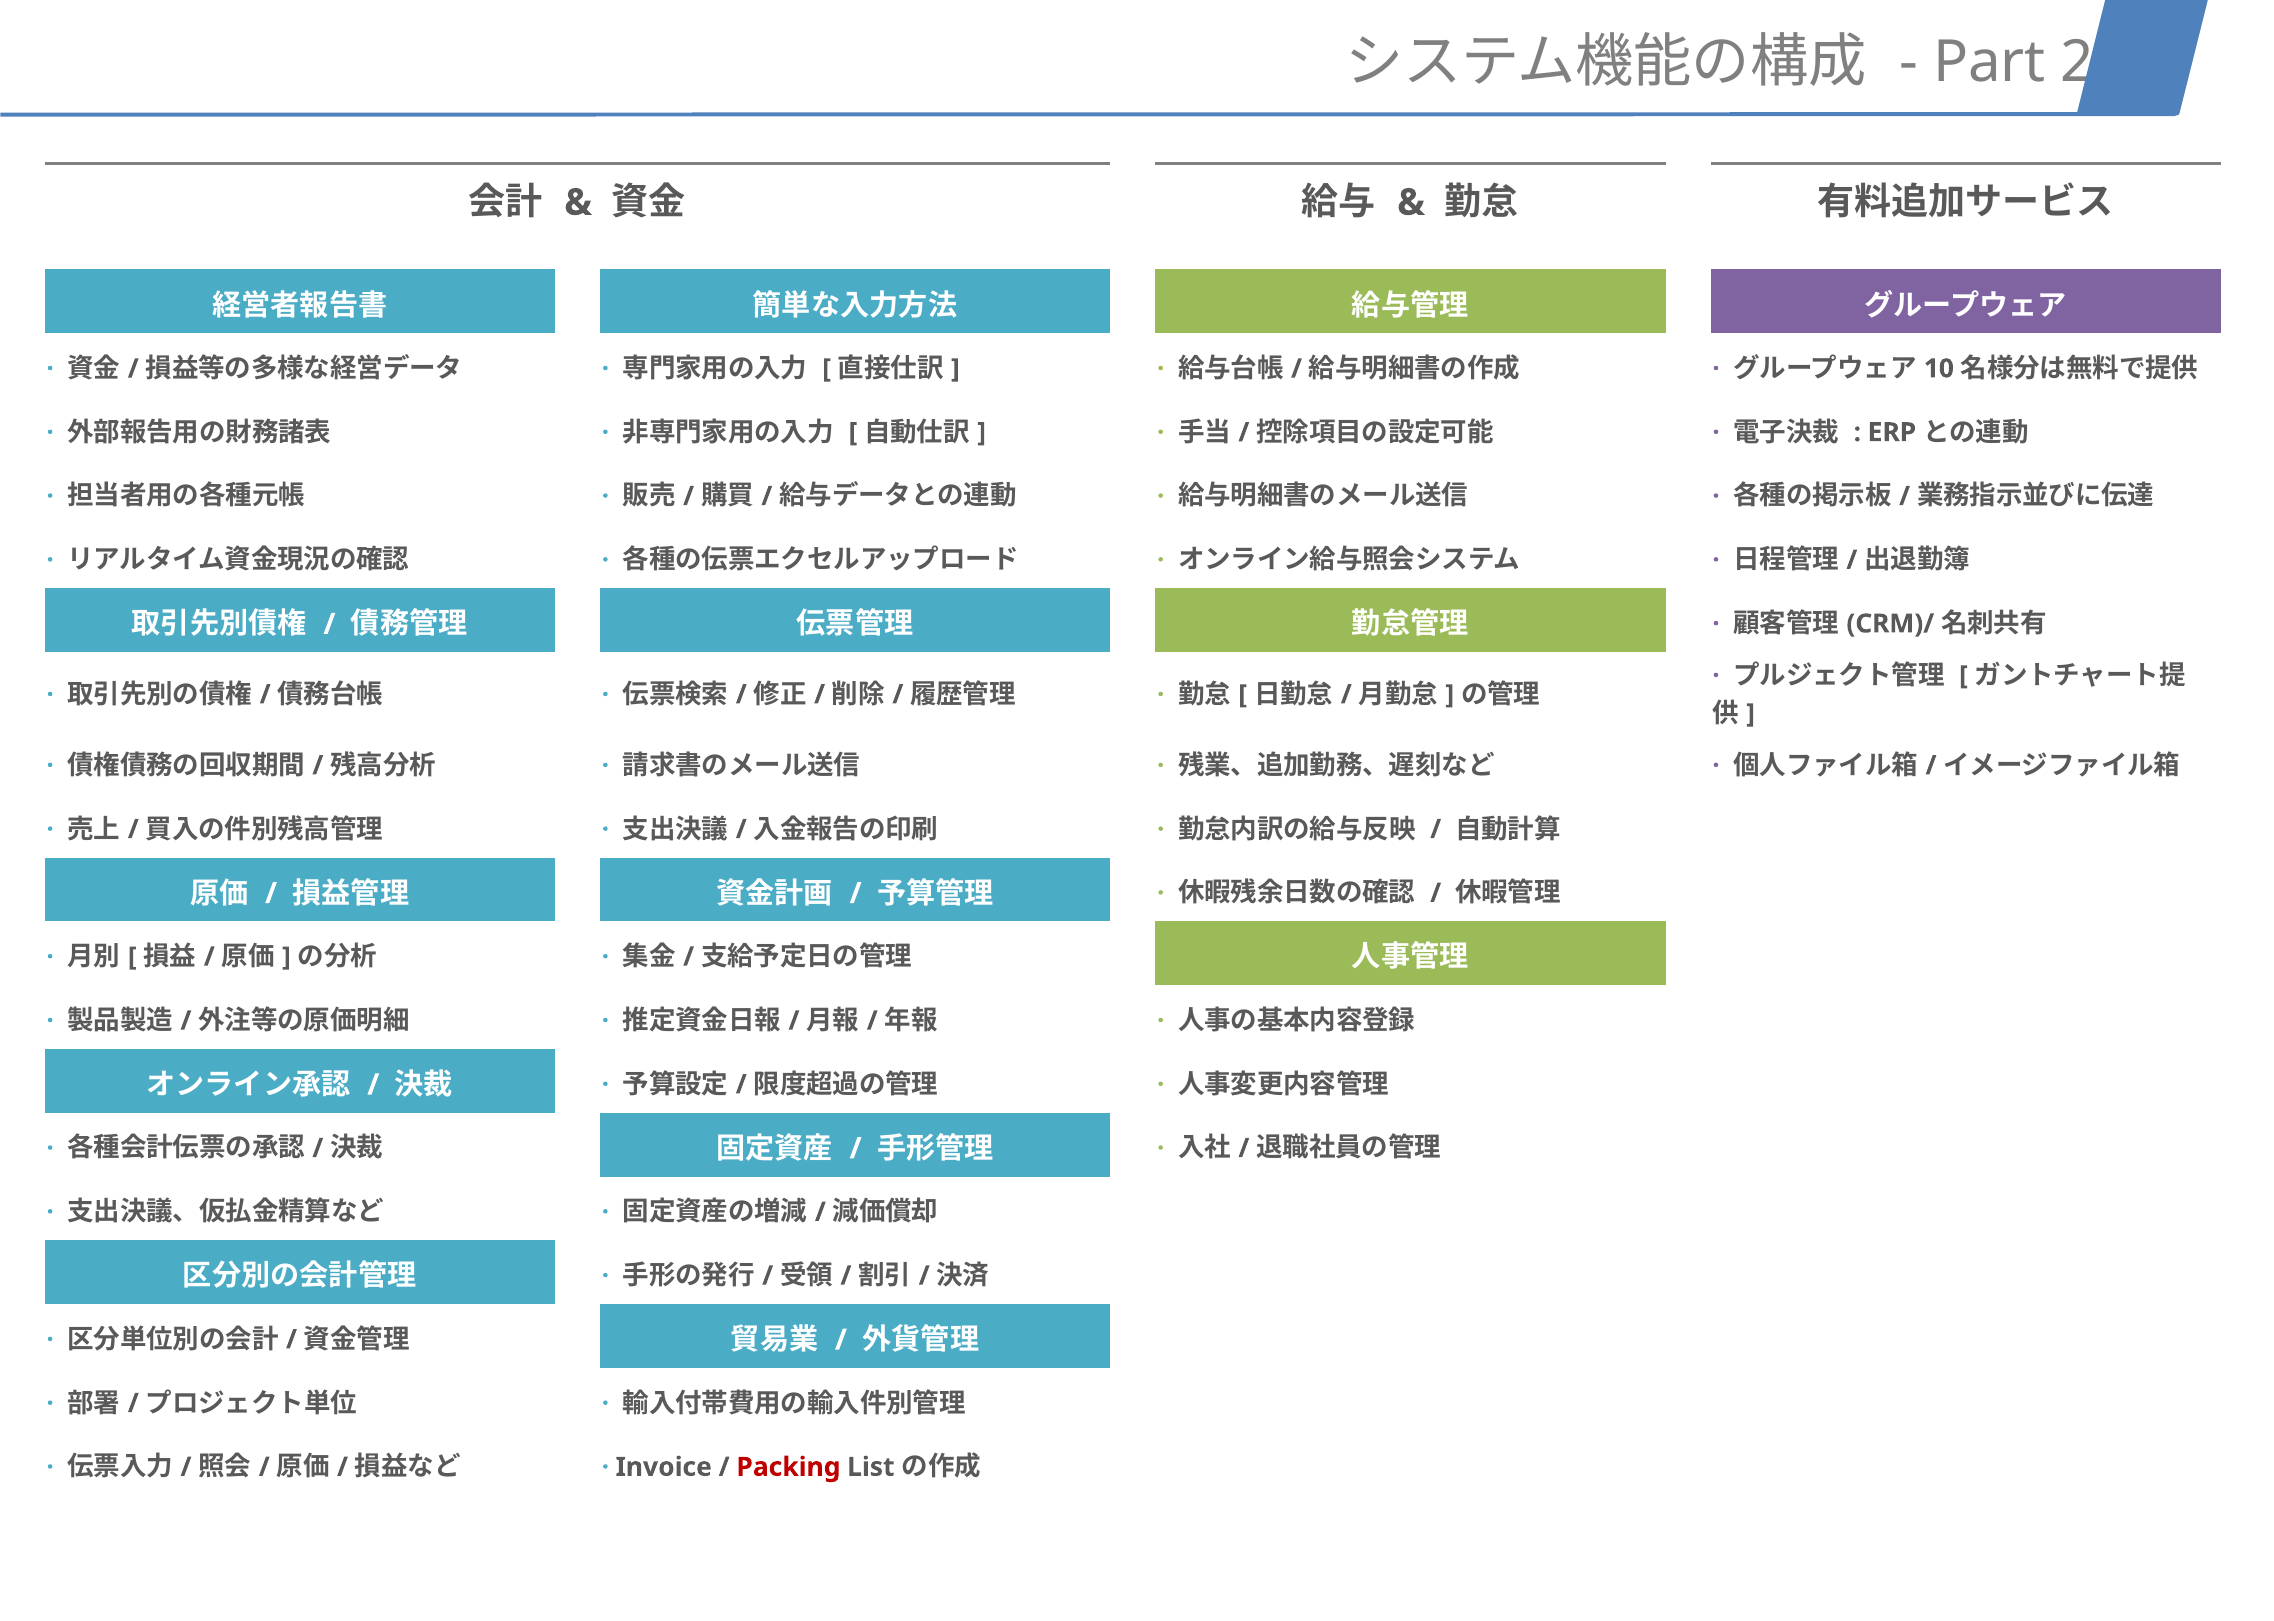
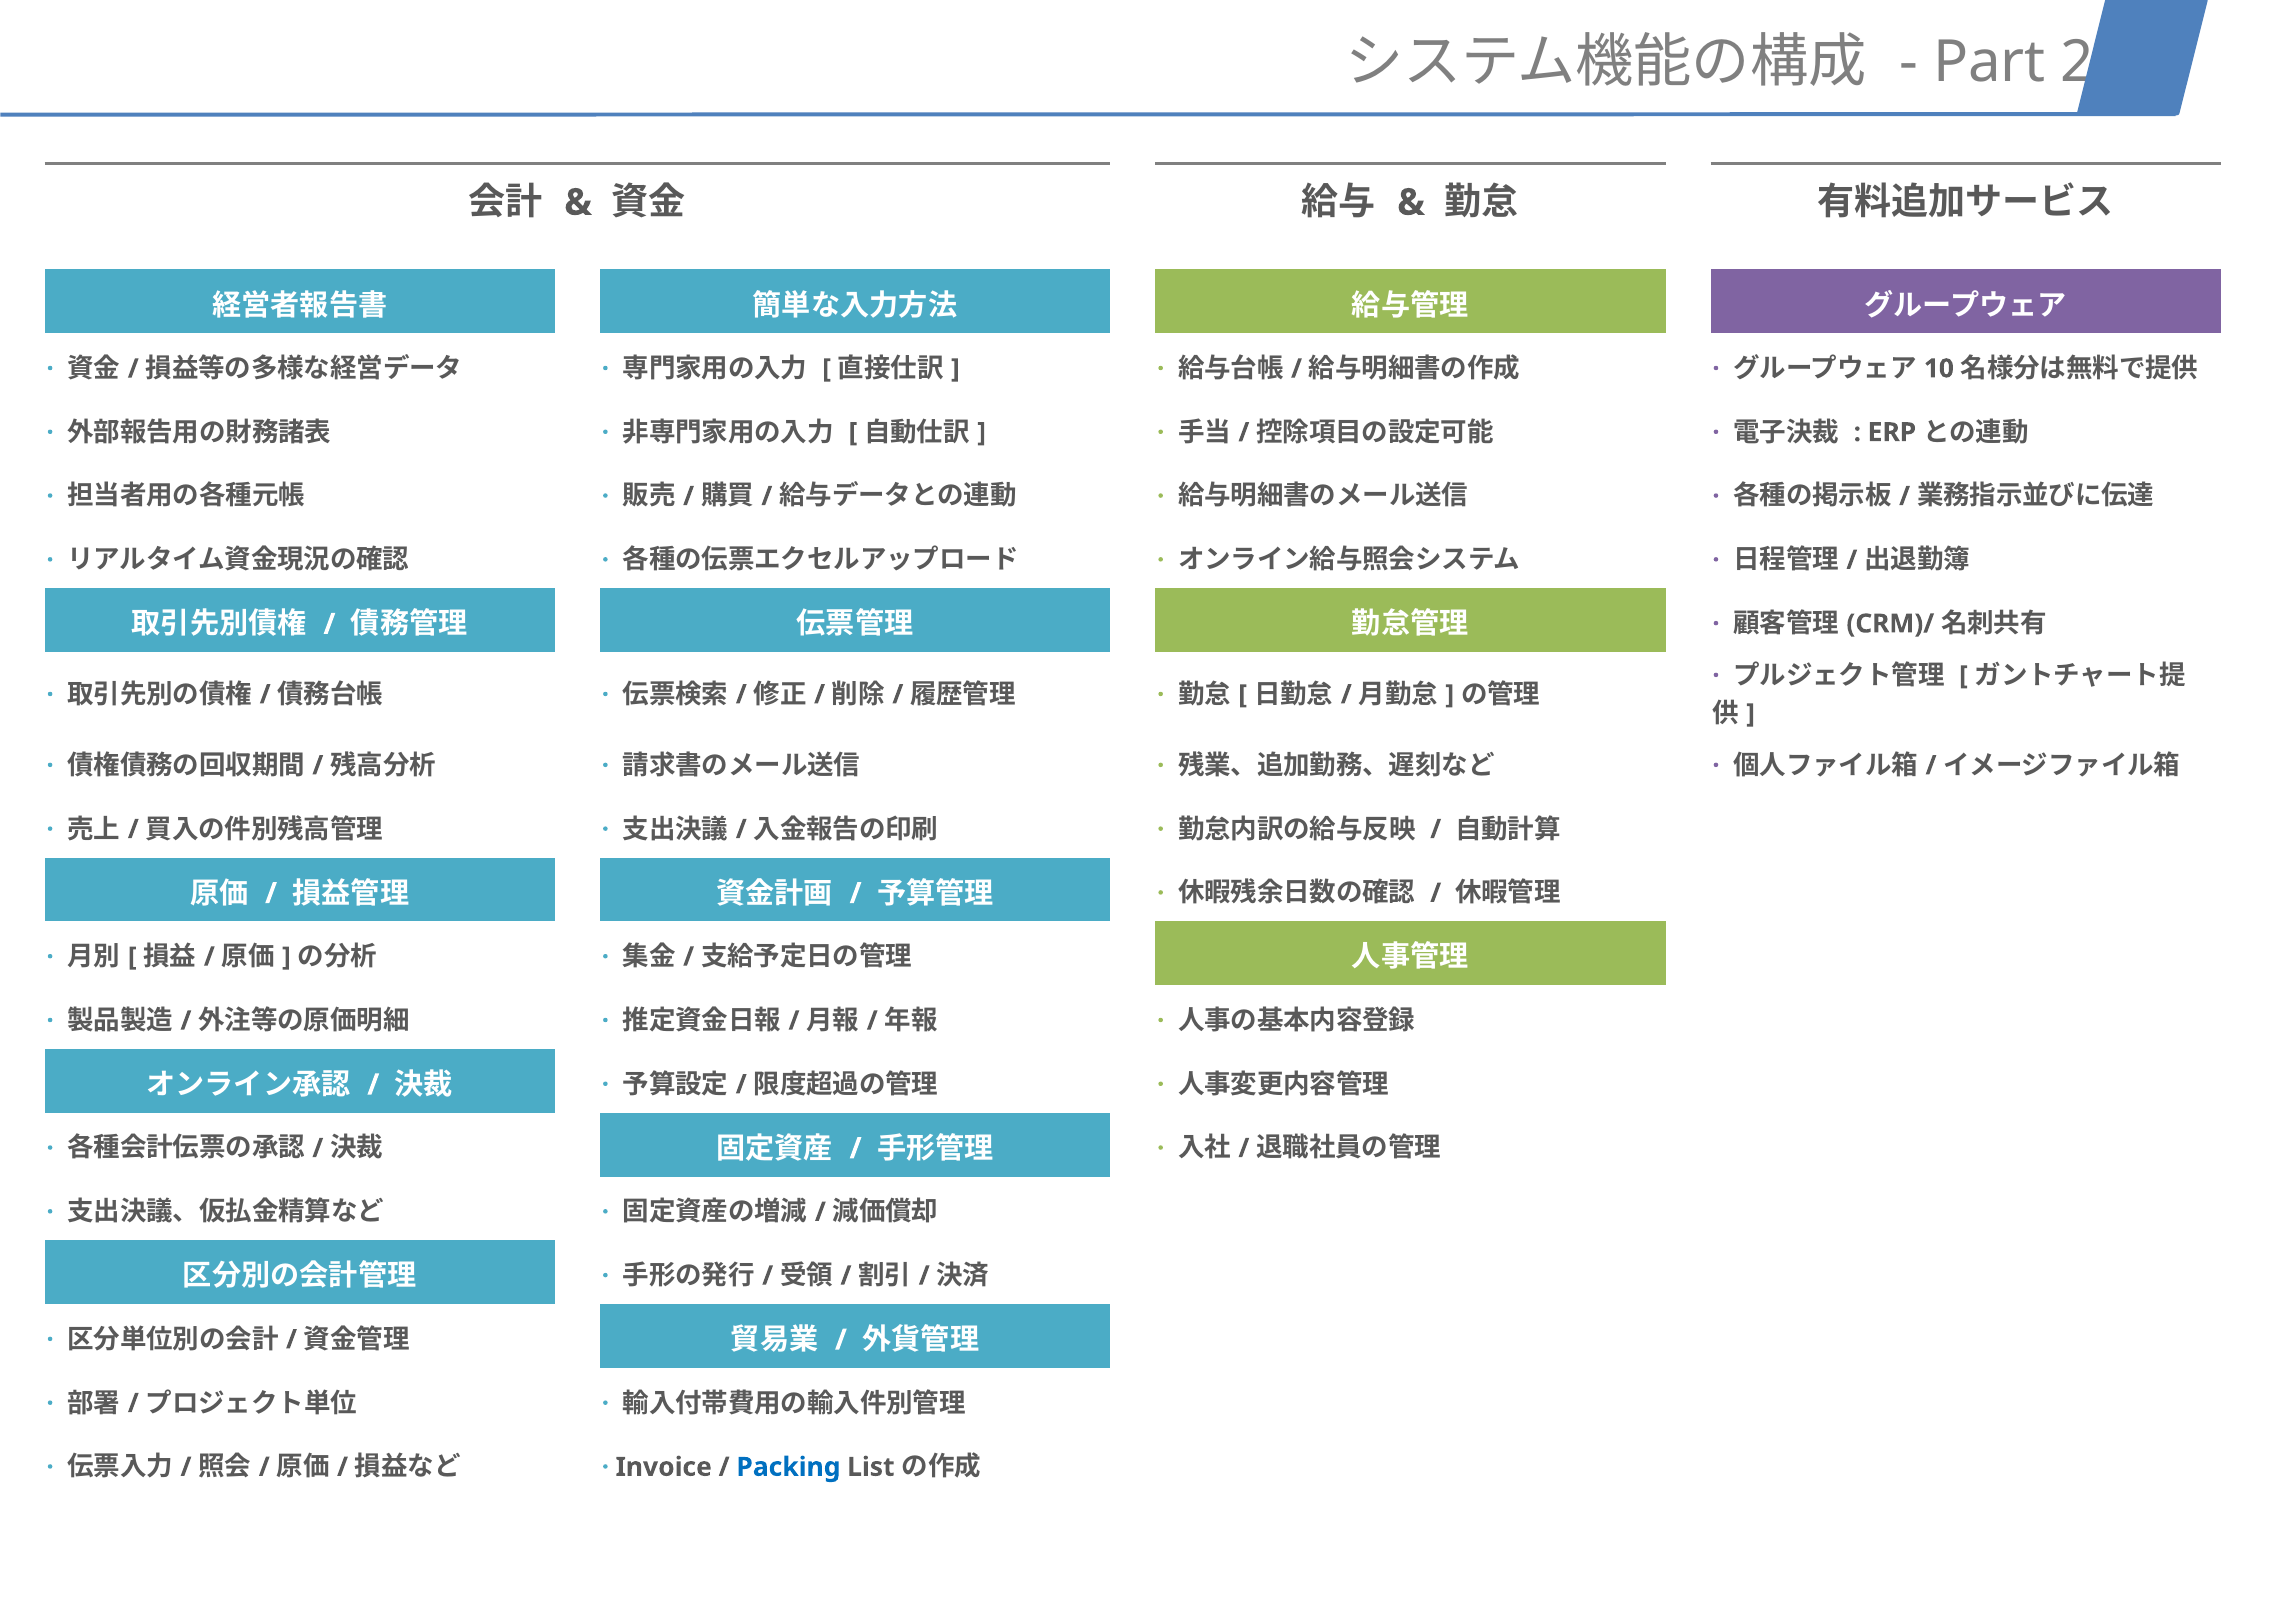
Packing colour: red -> blue
